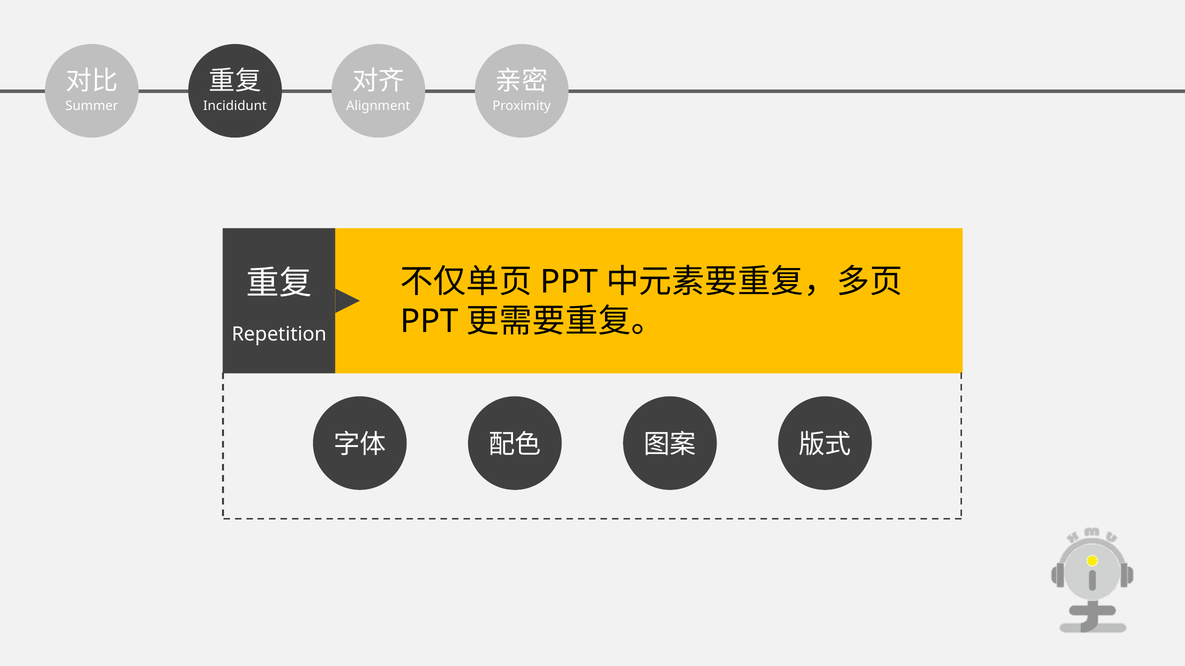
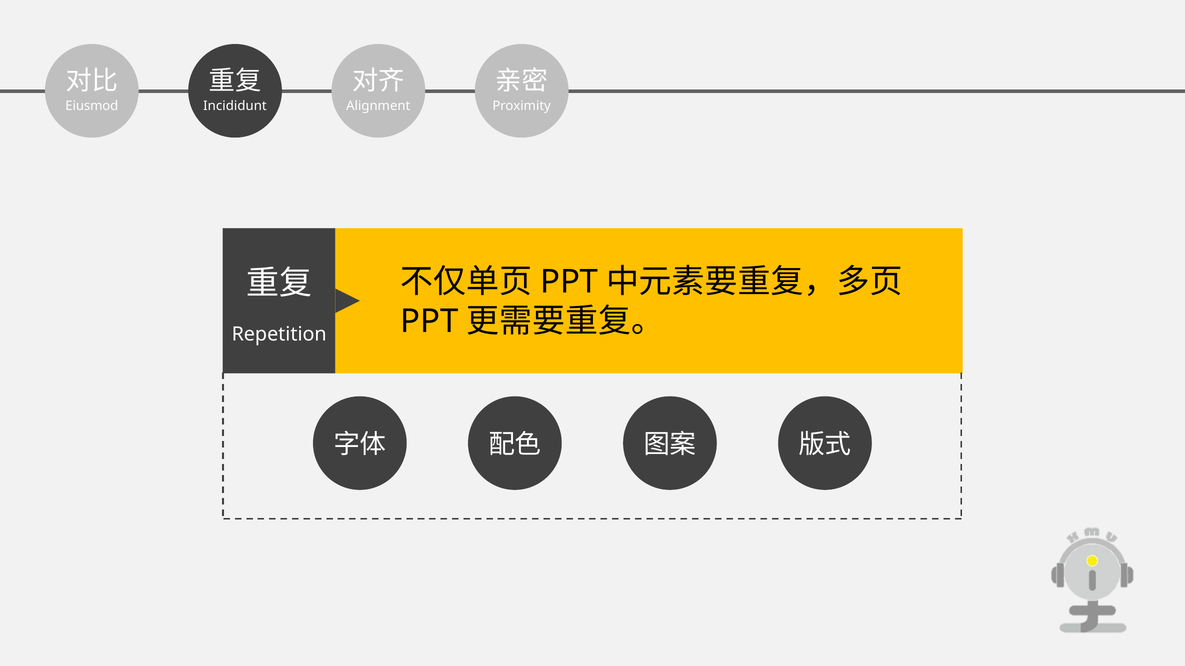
Summer: Summer -> Eiusmod
